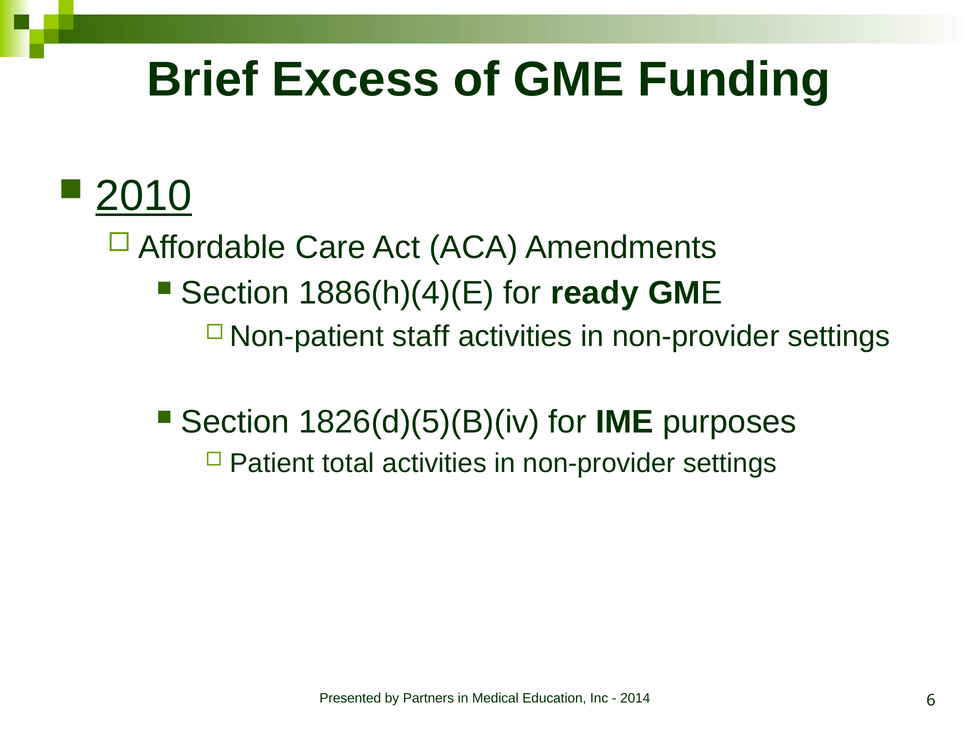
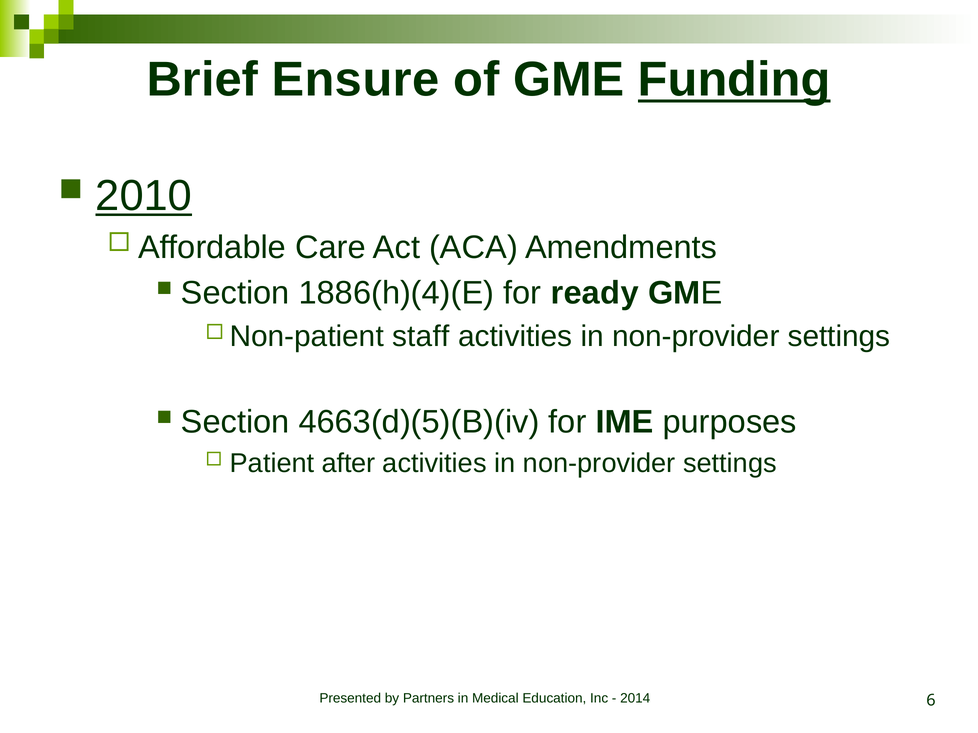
Excess: Excess -> Ensure
Funding underline: none -> present
1826(d)(5)(B)(iv: 1826(d)(5)(B)(iv -> 4663(d)(5)(B)(iv
total: total -> after
